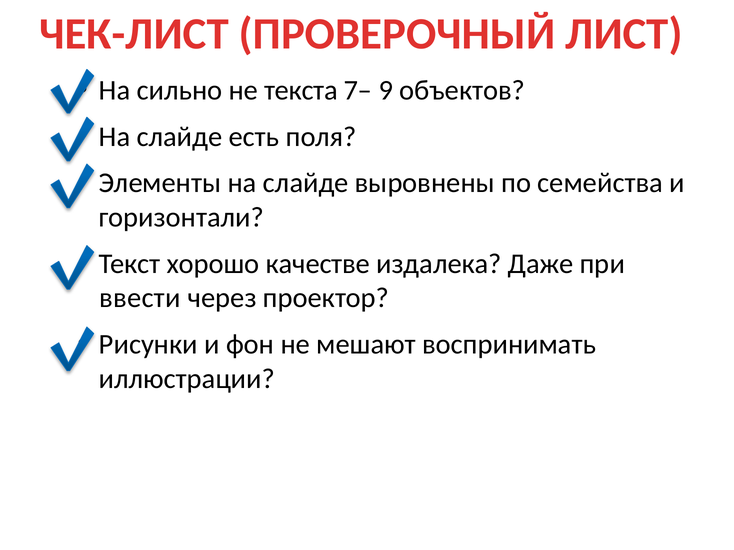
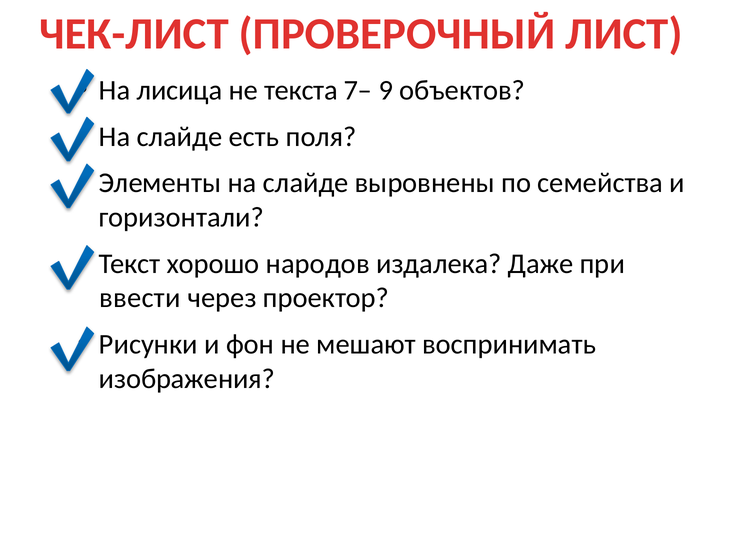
сильно: сильно -> лисица
качестве: качестве -> народов
иллюстрации: иллюстрации -> изображения
